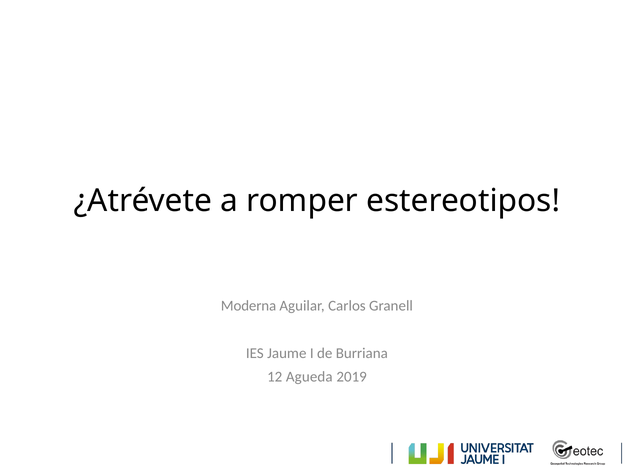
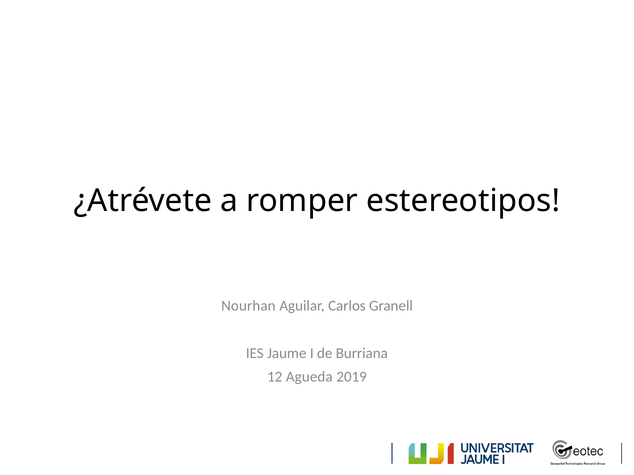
Moderna: Moderna -> Nourhan
